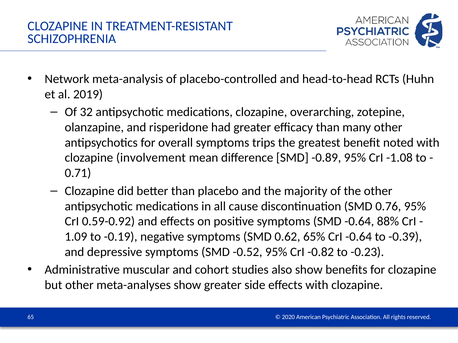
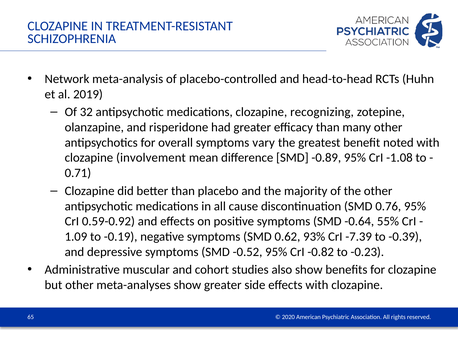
overarching: overarching -> recognizing
trips: trips -> vary
88%: 88% -> 55%
65%: 65% -> 93%
CrI -0.64: -0.64 -> -7.39
